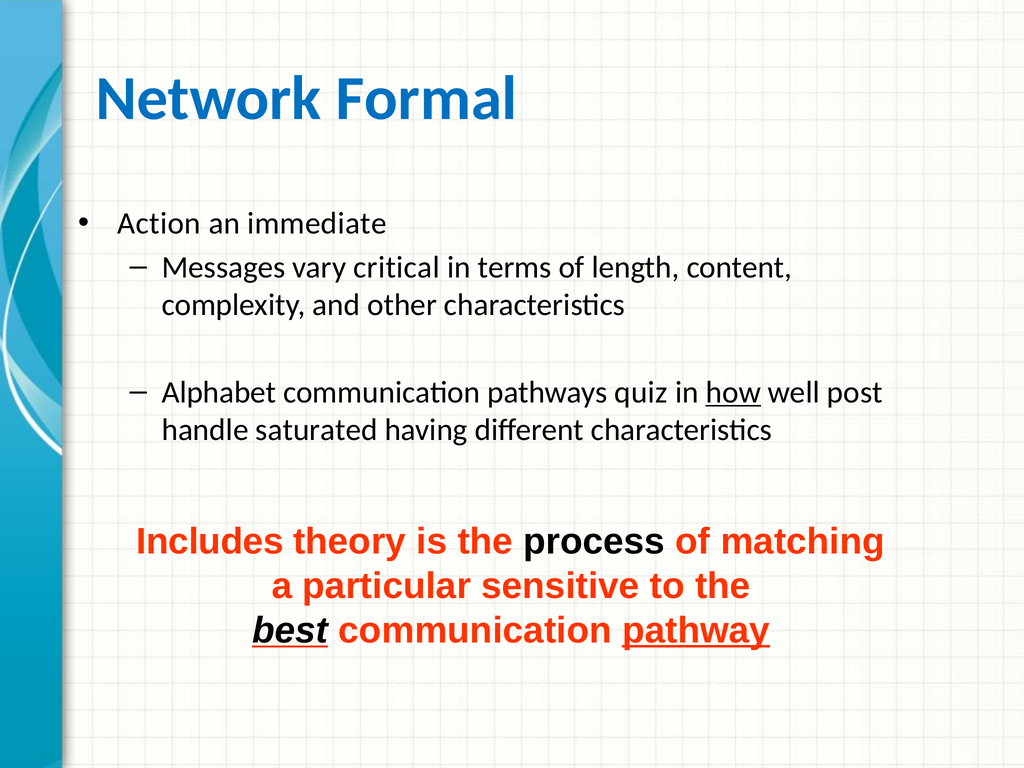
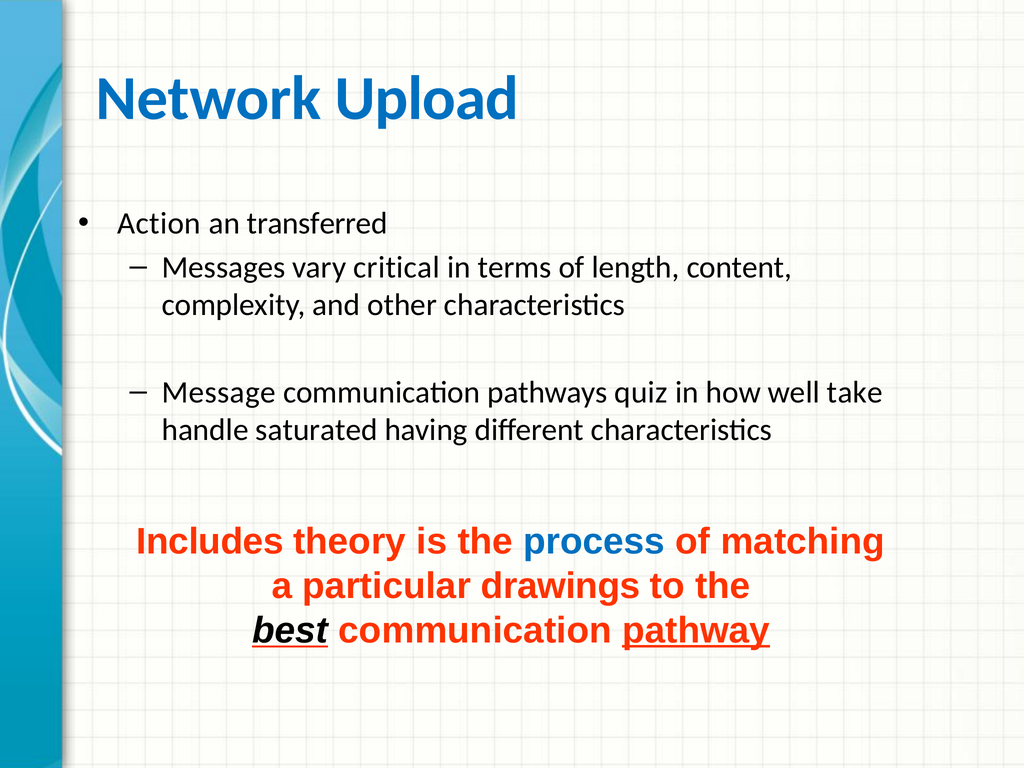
Formal: Formal -> Upload
immediate: immediate -> transferred
Alphabet: Alphabet -> Message
how underline: present -> none
post: post -> take
process colour: black -> blue
sensitive: sensitive -> drawings
